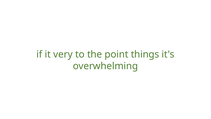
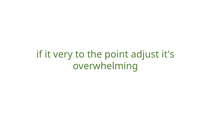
things: things -> adjust
